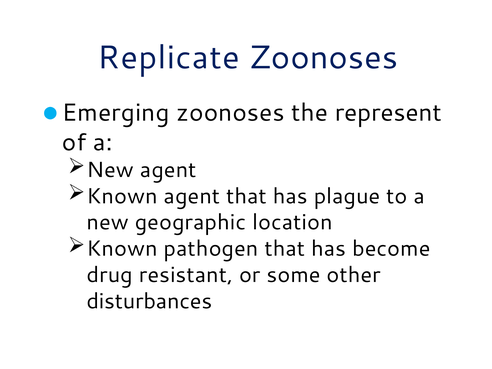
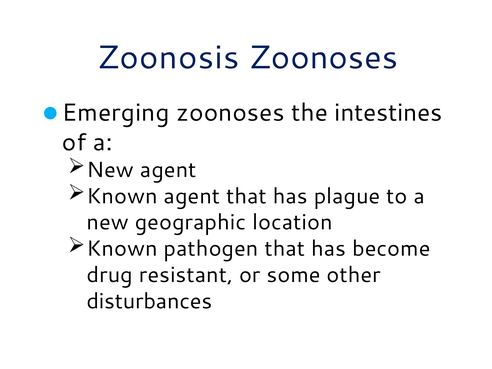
Replicate: Replicate -> Zoonosis
represent: represent -> intestines
